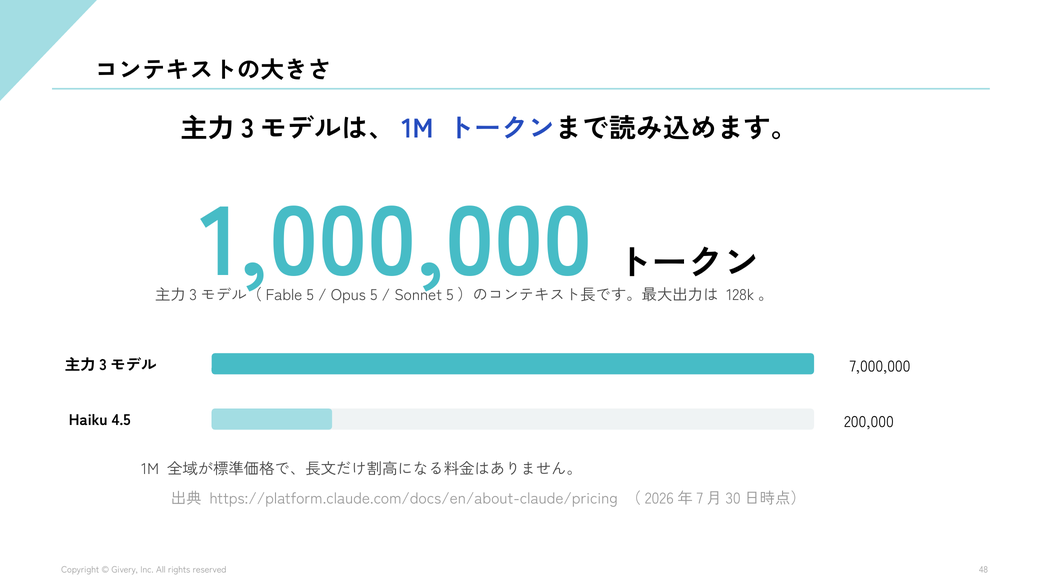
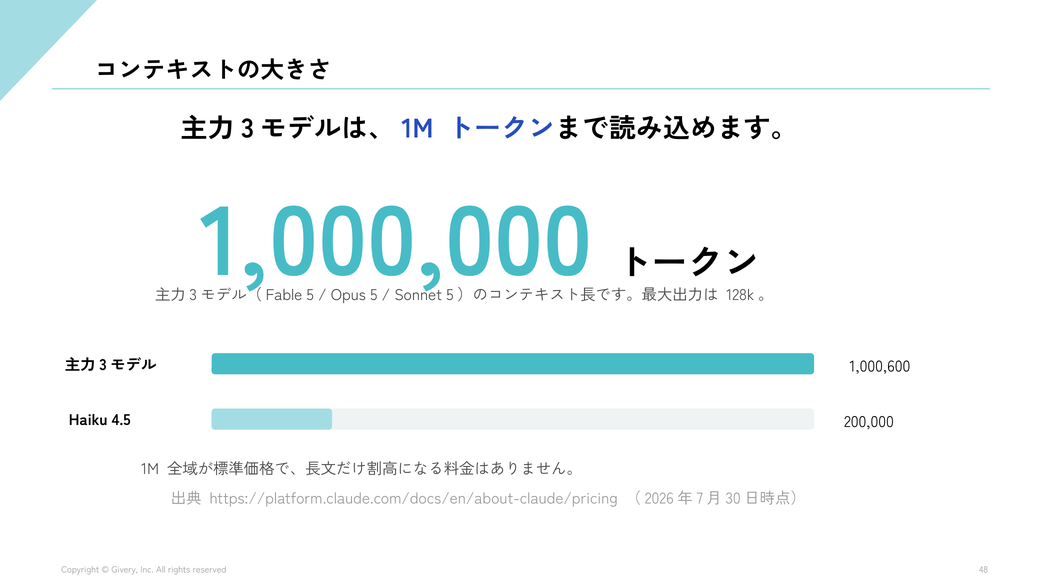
7,000,000: 7,000,000 -> 1,000,600
